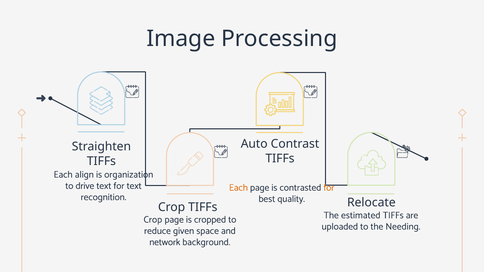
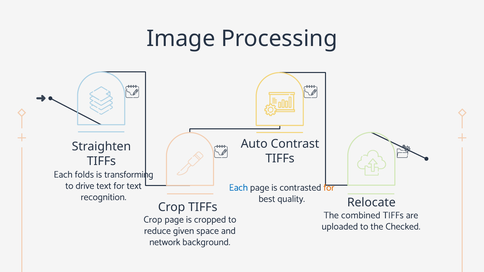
align: align -> folds
organization: organization -> transforming
Each at (238, 188) colour: orange -> blue
estimated: estimated -> combined
Needing: Needing -> Checked
